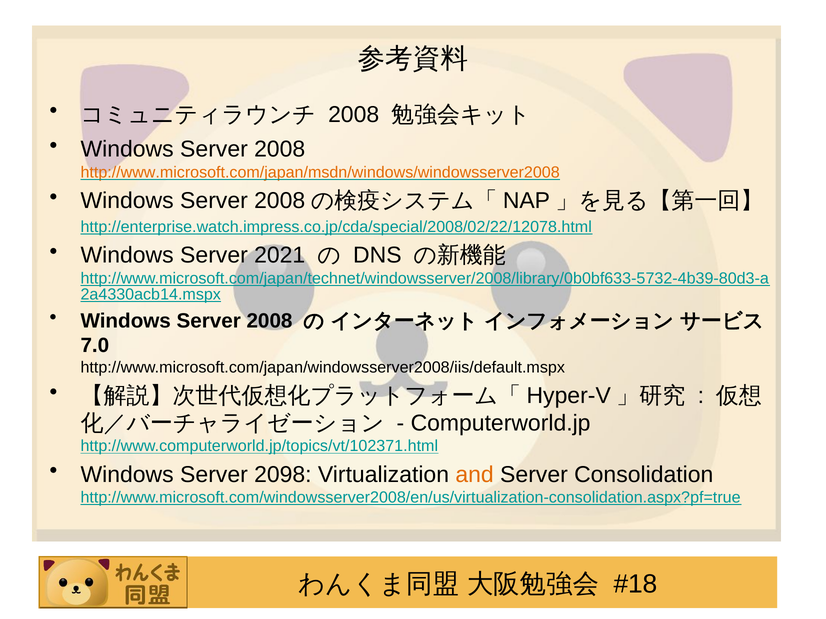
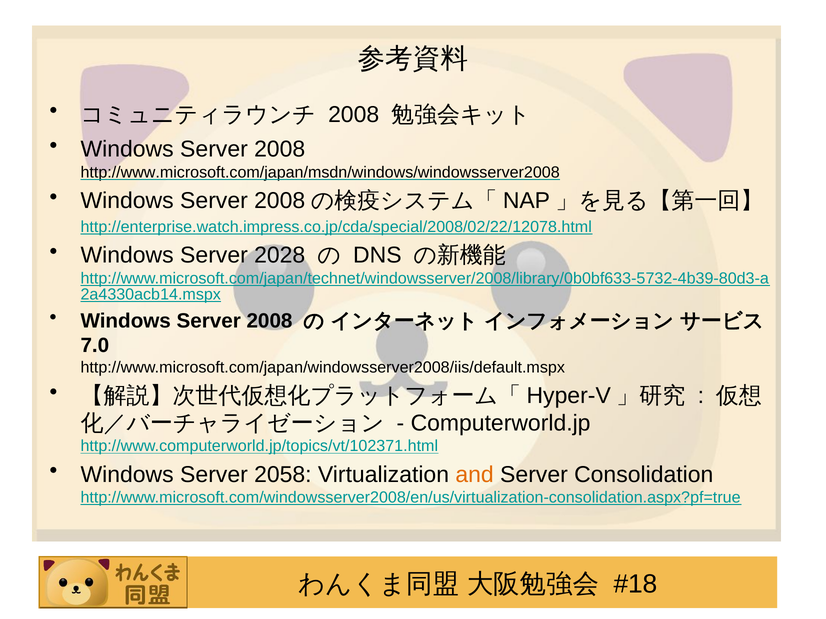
http://www.microsoft.com/japan/msdn/windows/windowsserver2008 colour: orange -> black
2021: 2021 -> 2028
2098: 2098 -> 2058
